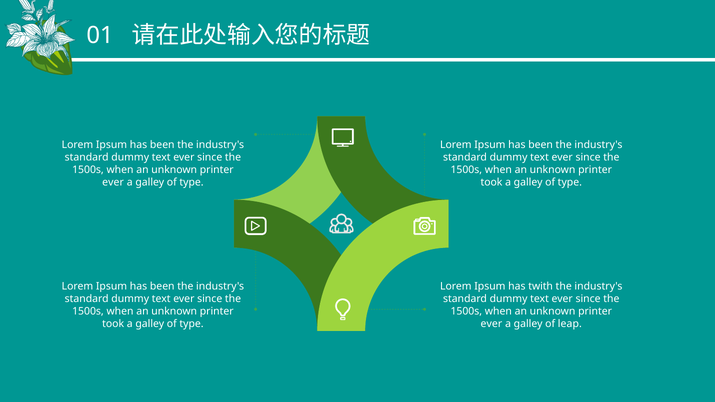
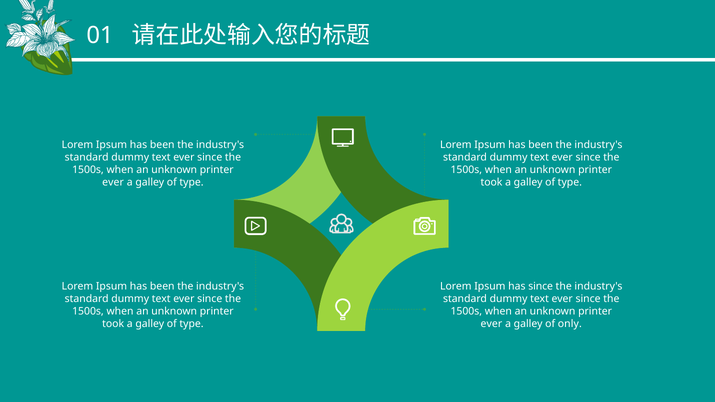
has twith: twith -> since
leap: leap -> only
